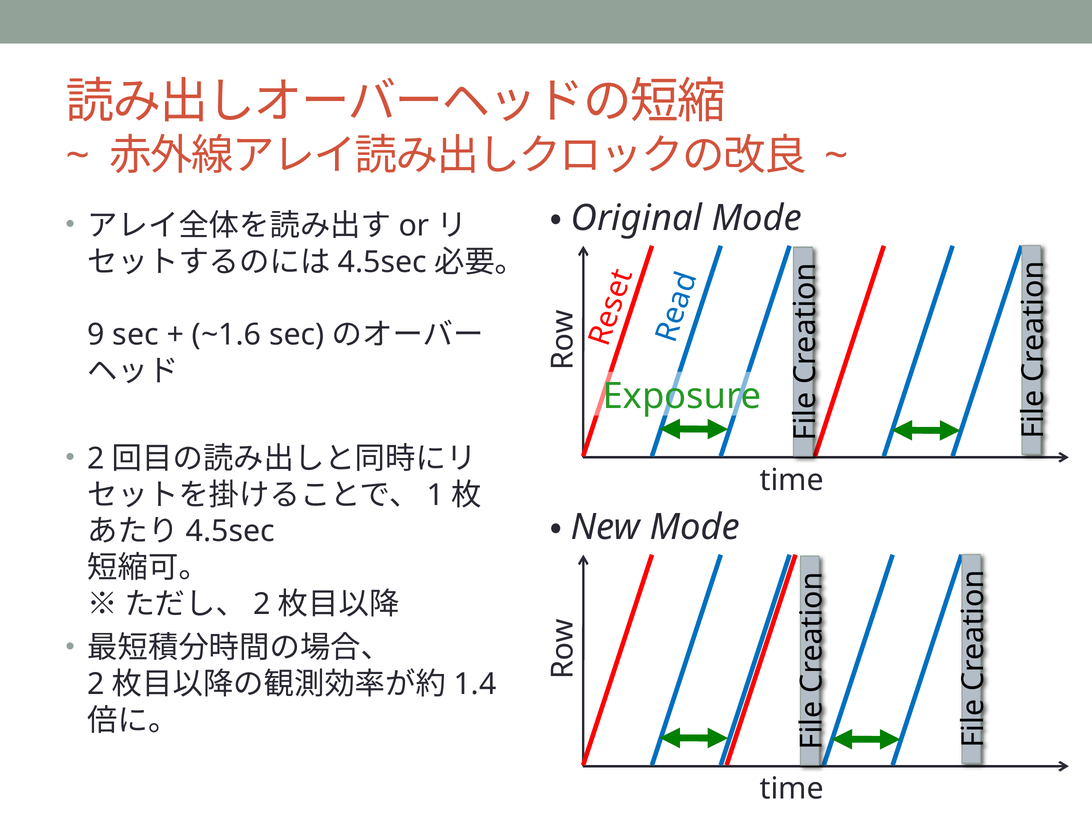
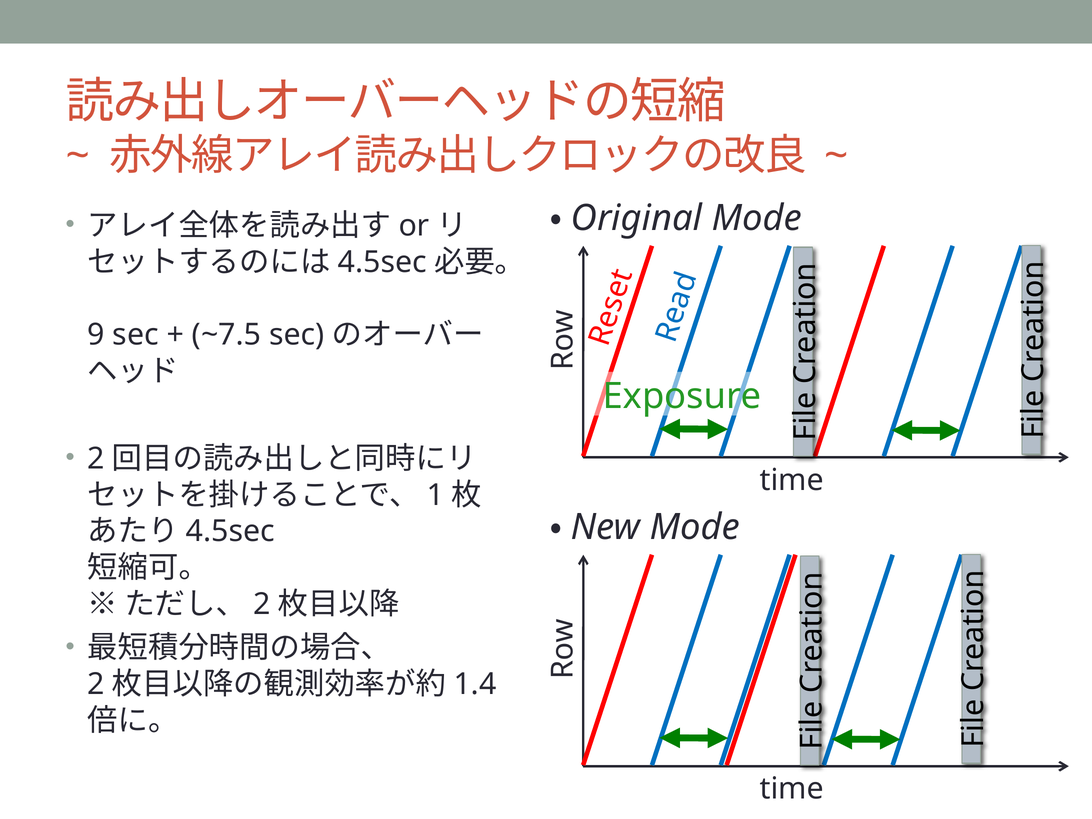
~1.6: ~1.6 -> ~7.5
